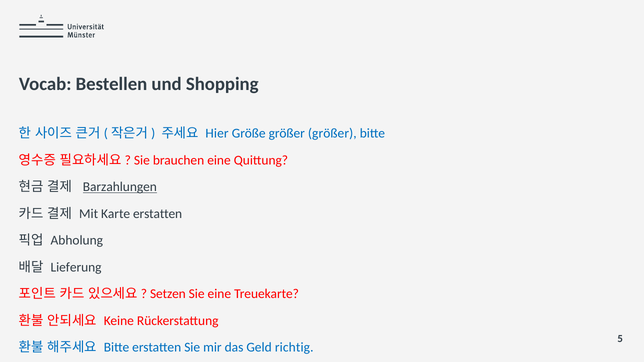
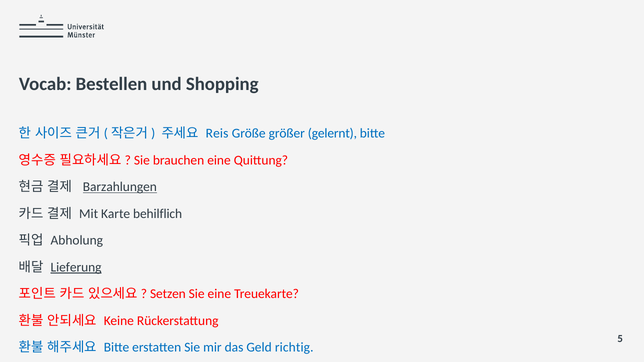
Hier: Hier -> Reis
größer größer: größer -> gelernt
Karte erstatten: erstatten -> behilflich
Lieferung underline: none -> present
